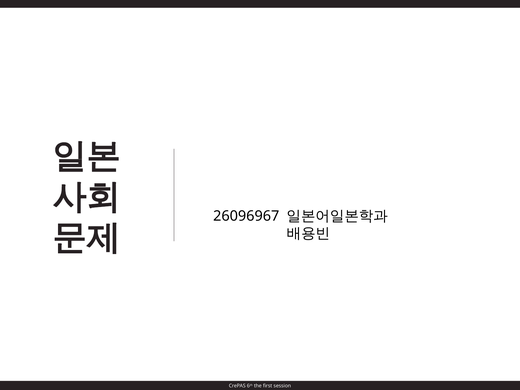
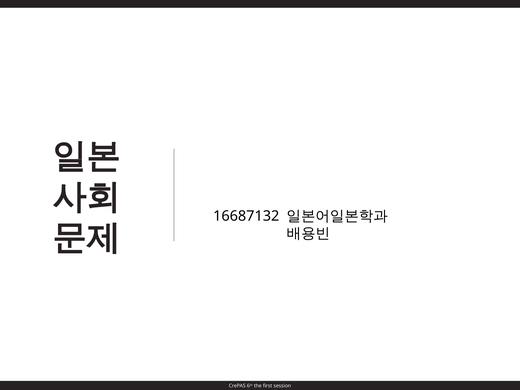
26096967: 26096967 -> 16687132
